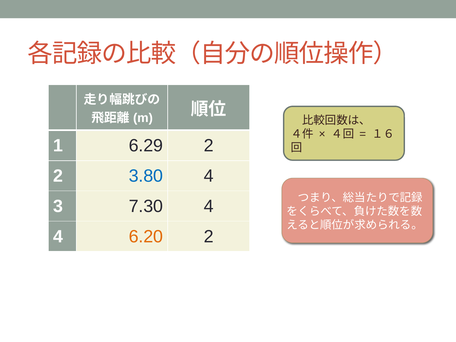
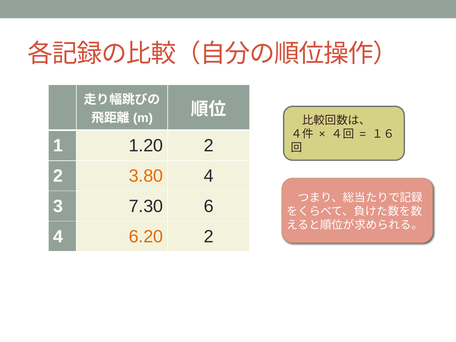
6.29: 6.29 -> 1.20
3.80 colour: blue -> orange
7.30 4: 4 -> 6
